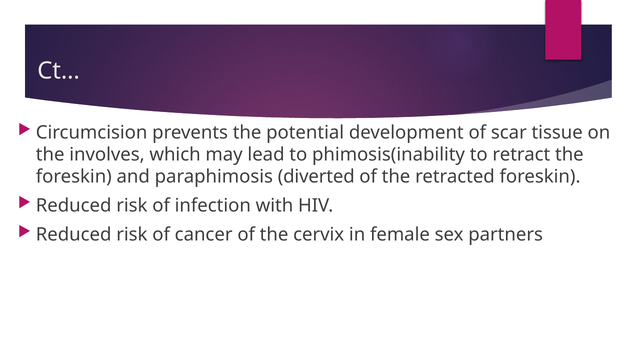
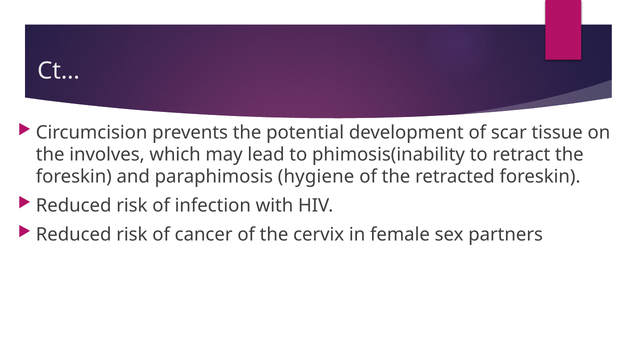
diverted: diverted -> hygiene
